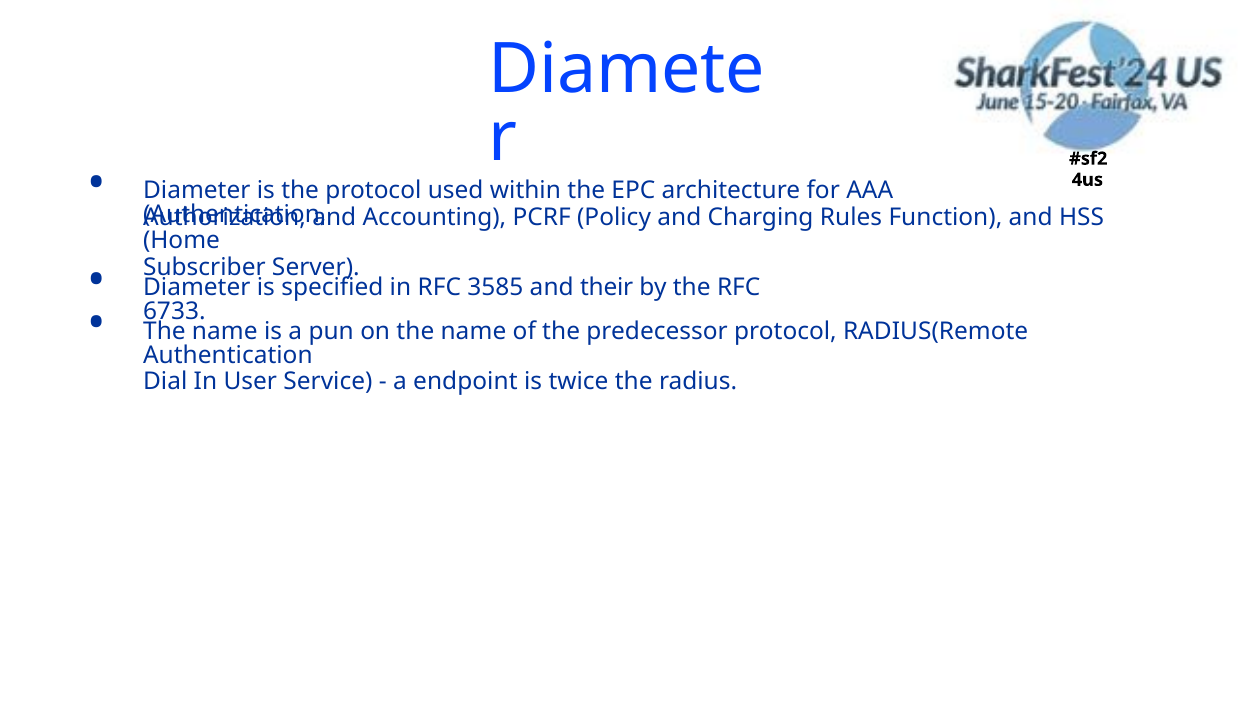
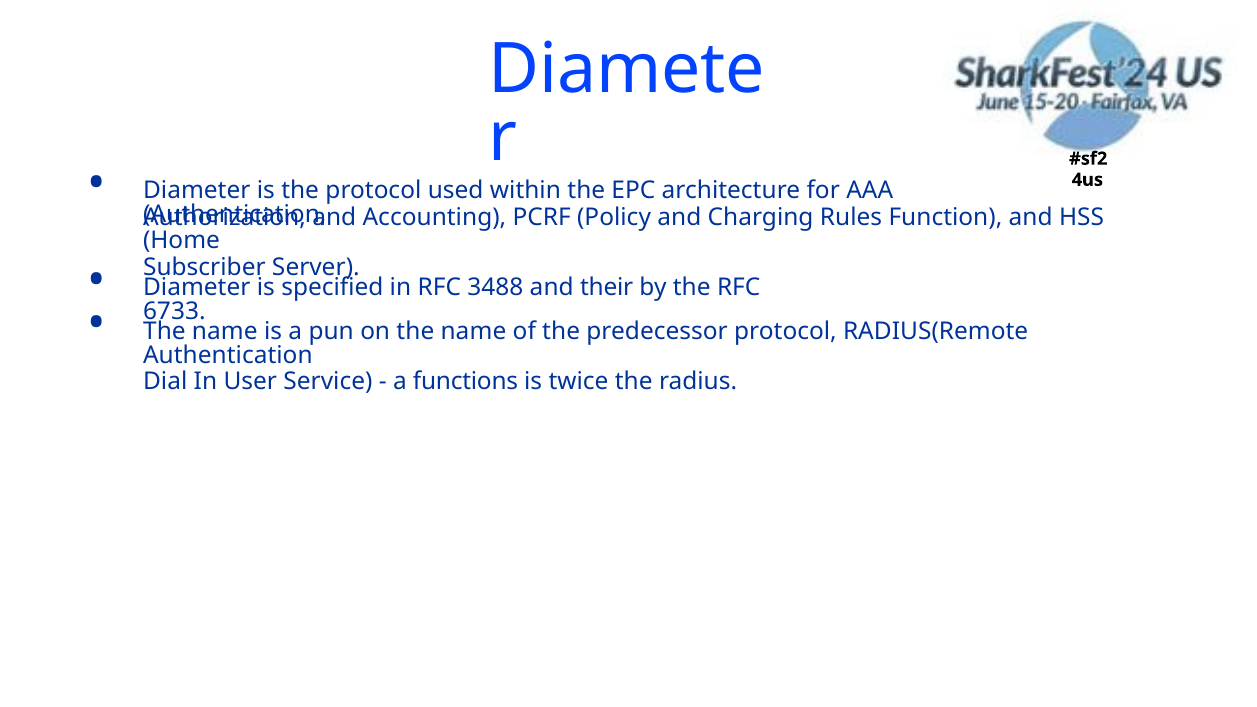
3585: 3585 -> 3488
endpoint: endpoint -> functions
